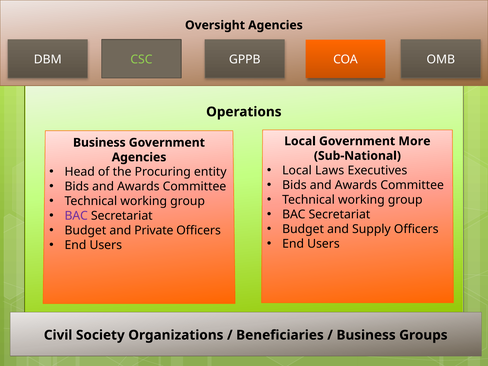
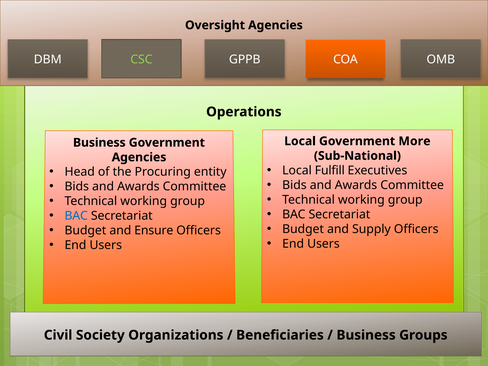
Laws: Laws -> Fulfill
BAC at (76, 216) colour: purple -> blue
Private: Private -> Ensure
